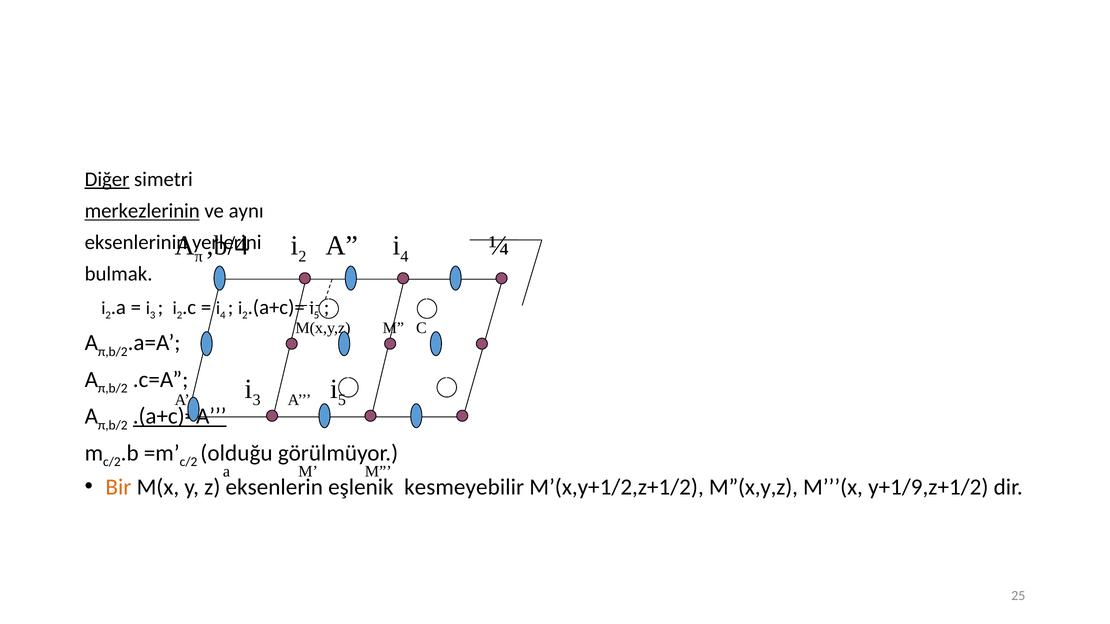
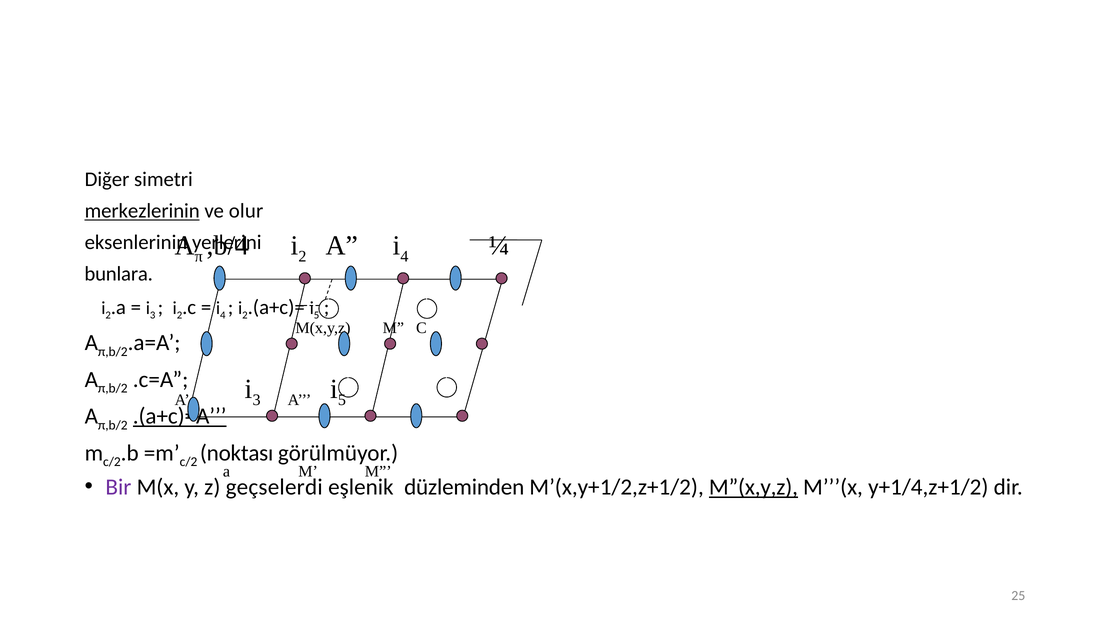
Diğer underline: present -> none
aynı: aynı -> olur
bulmak: bulmak -> bunlara
olduğu: olduğu -> noktası
Bir colour: orange -> purple
eksenlerin: eksenlerin -> geçselerdi
kesmeyebilir: kesmeyebilir -> düzleminden
M”(x,y,z underline: none -> present
y+1/9,z+1/2: y+1/9,z+1/2 -> y+1/4,z+1/2
